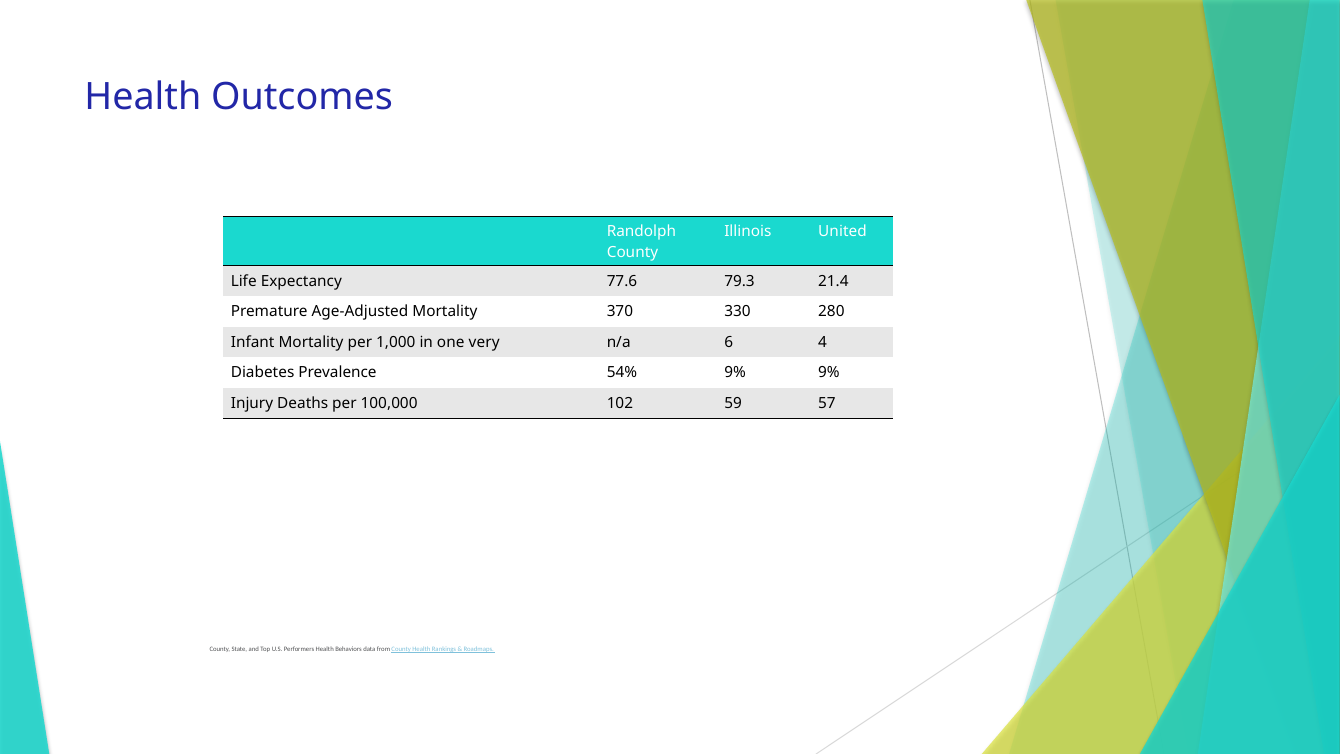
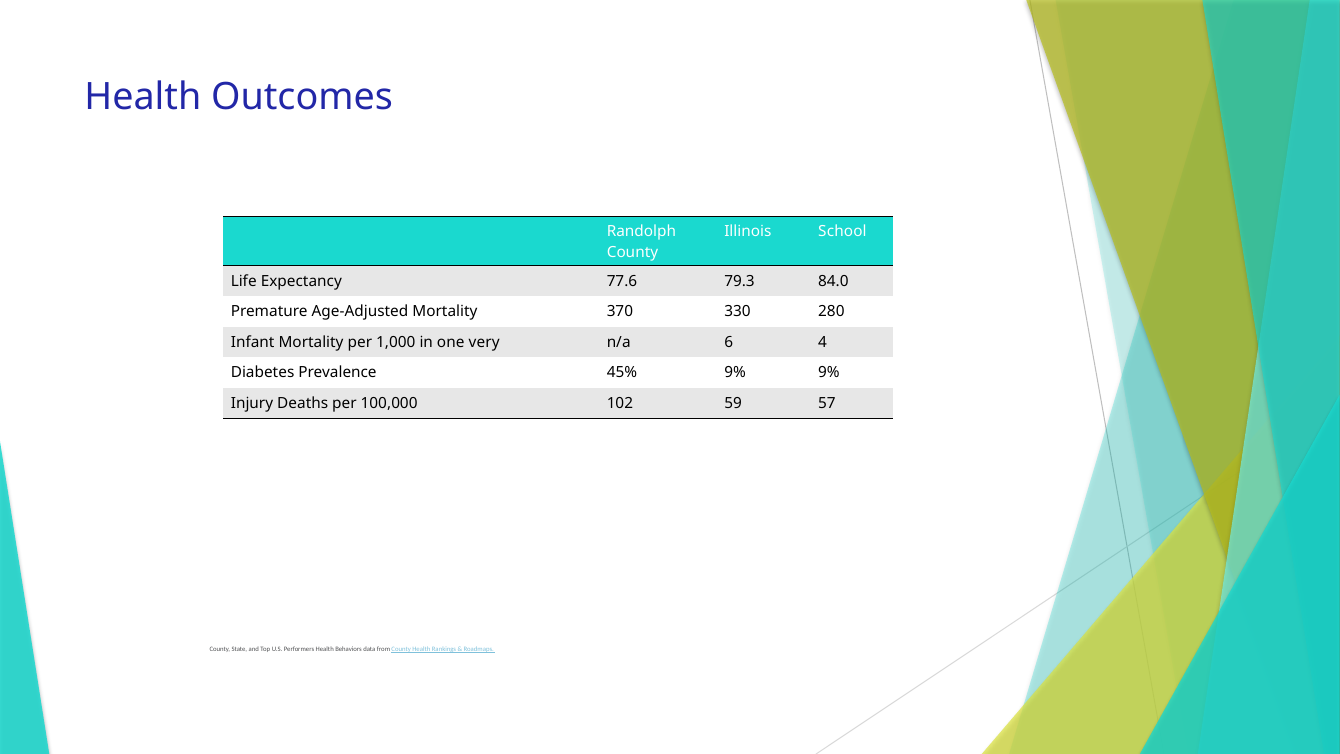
United: United -> School
21.4: 21.4 -> 84.0
54%: 54% -> 45%
